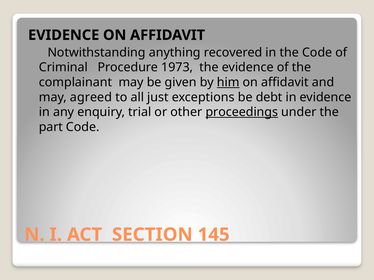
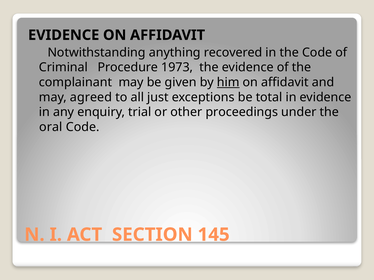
debt: debt -> total
proceedings underline: present -> none
part: part -> oral
